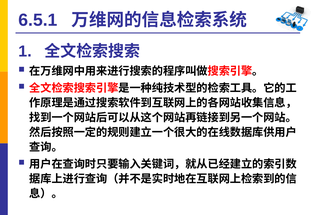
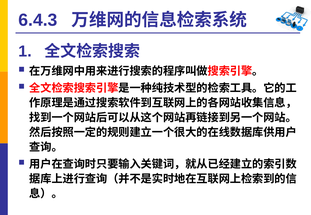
6.5.1: 6.5.1 -> 6.4.3
